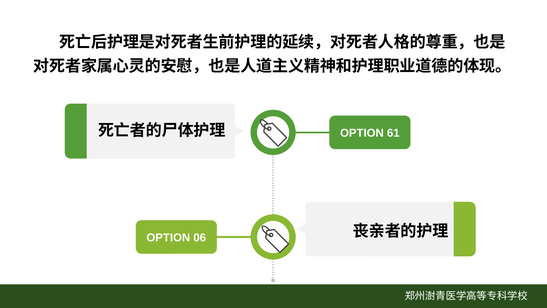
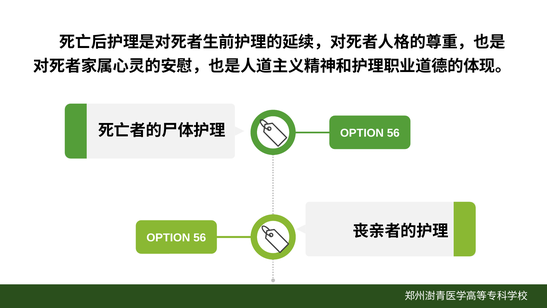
61 at (393, 133): 61 -> 56
06 at (200, 238): 06 -> 56
